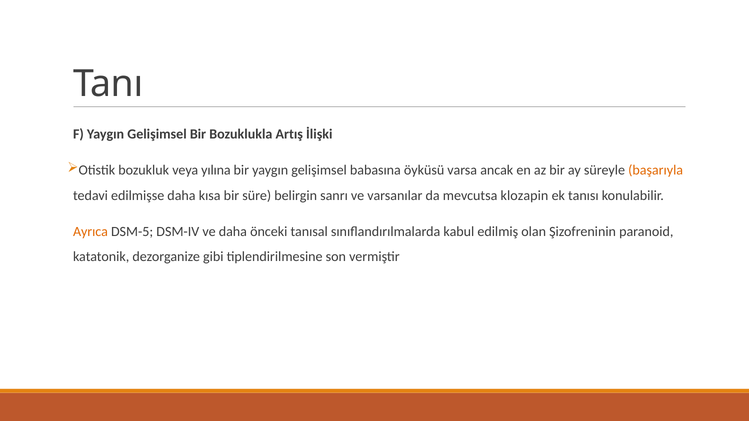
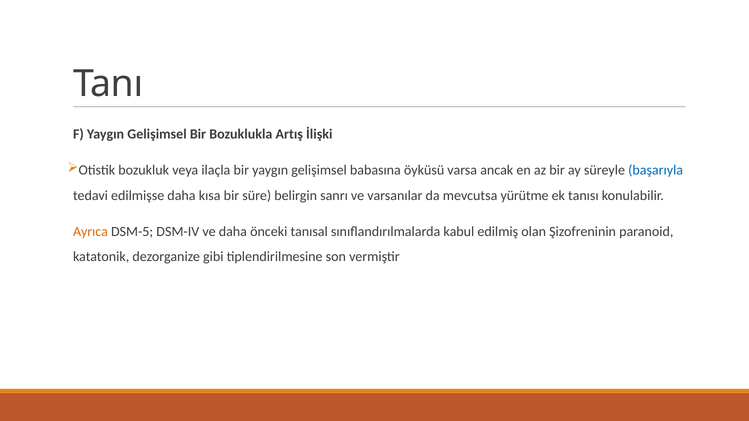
yılına: yılına -> ilaçla
başarıyla colour: orange -> blue
klozapin: klozapin -> yürütme
